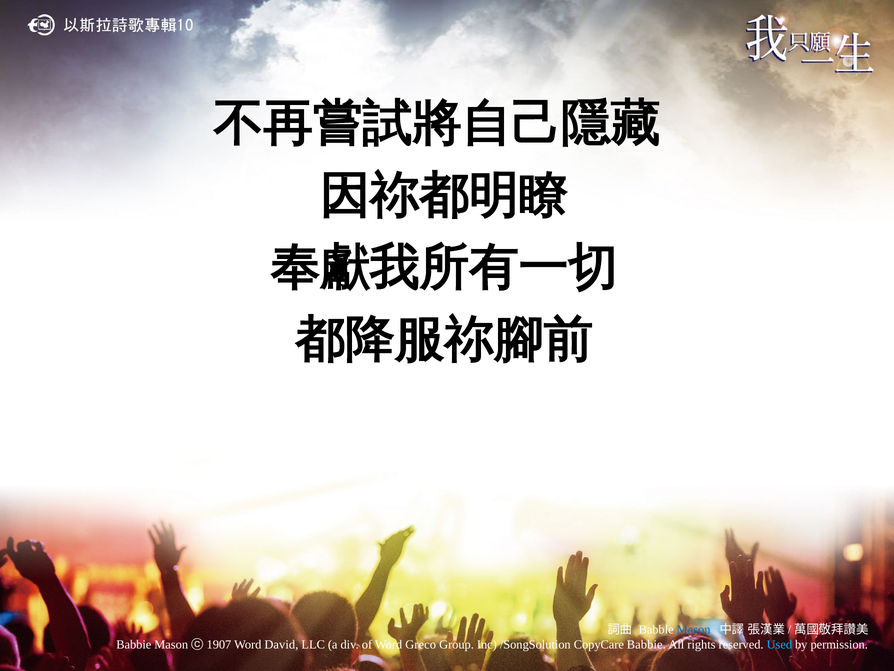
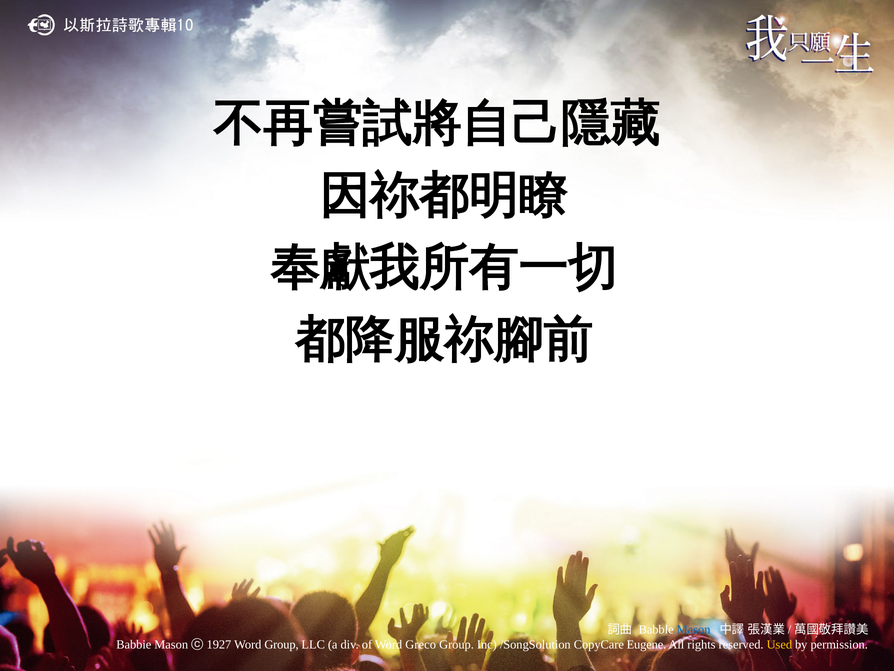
1907: 1907 -> 1927
Word David: David -> Group
CopyCare Babbie: Babbie -> Eugene
Used colour: light blue -> yellow
